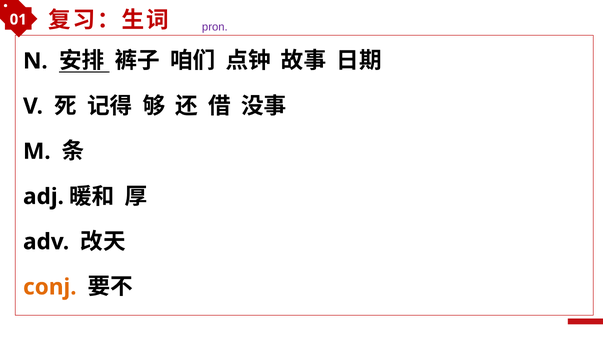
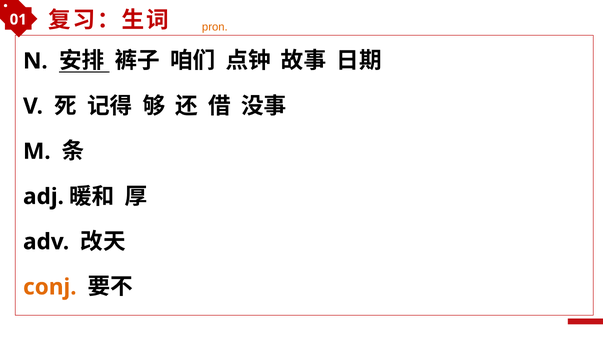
pron colour: purple -> orange
